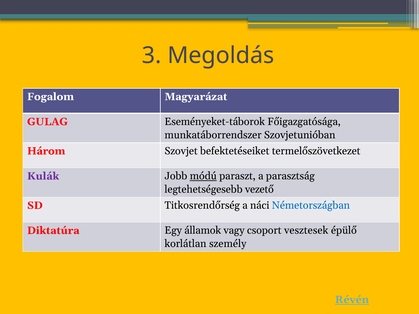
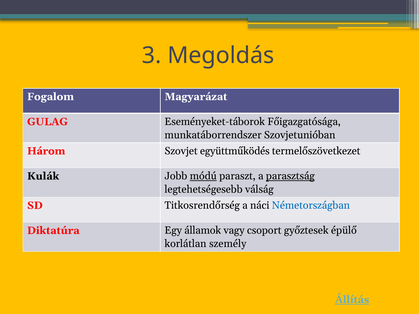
befektetéseiket: befektetéseiket -> együttműködés
Kulák colour: purple -> black
parasztság underline: none -> present
vezető: vezető -> válság
vesztesek: vesztesek -> győztesek
Révén: Révén -> Állítás
